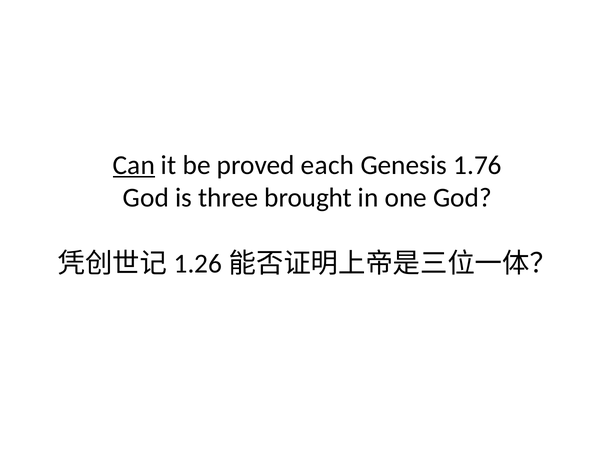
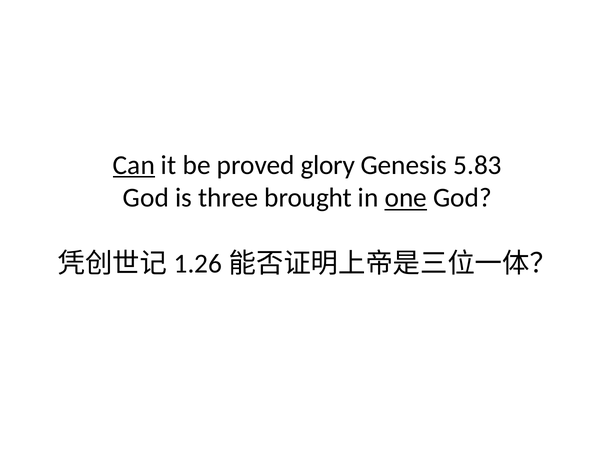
each: each -> glory
1.76: 1.76 -> 5.83
one underline: none -> present
